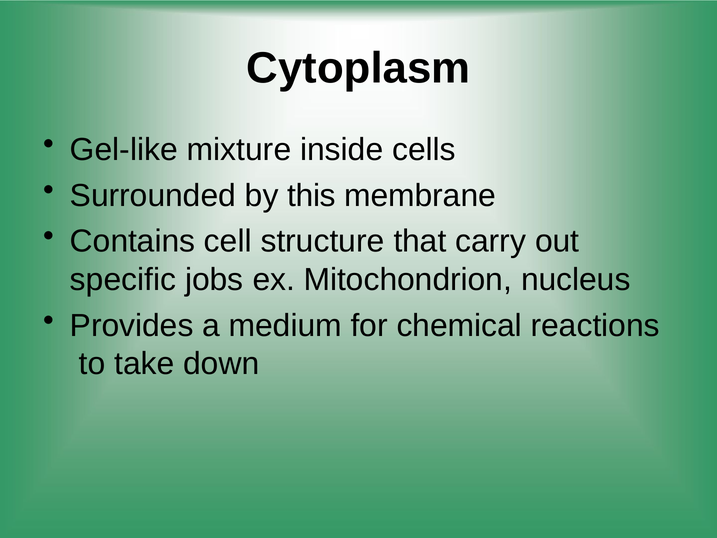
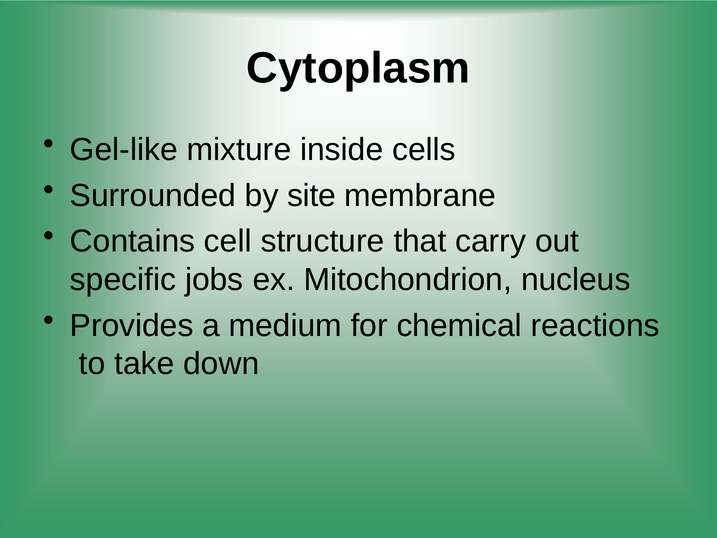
this: this -> site
